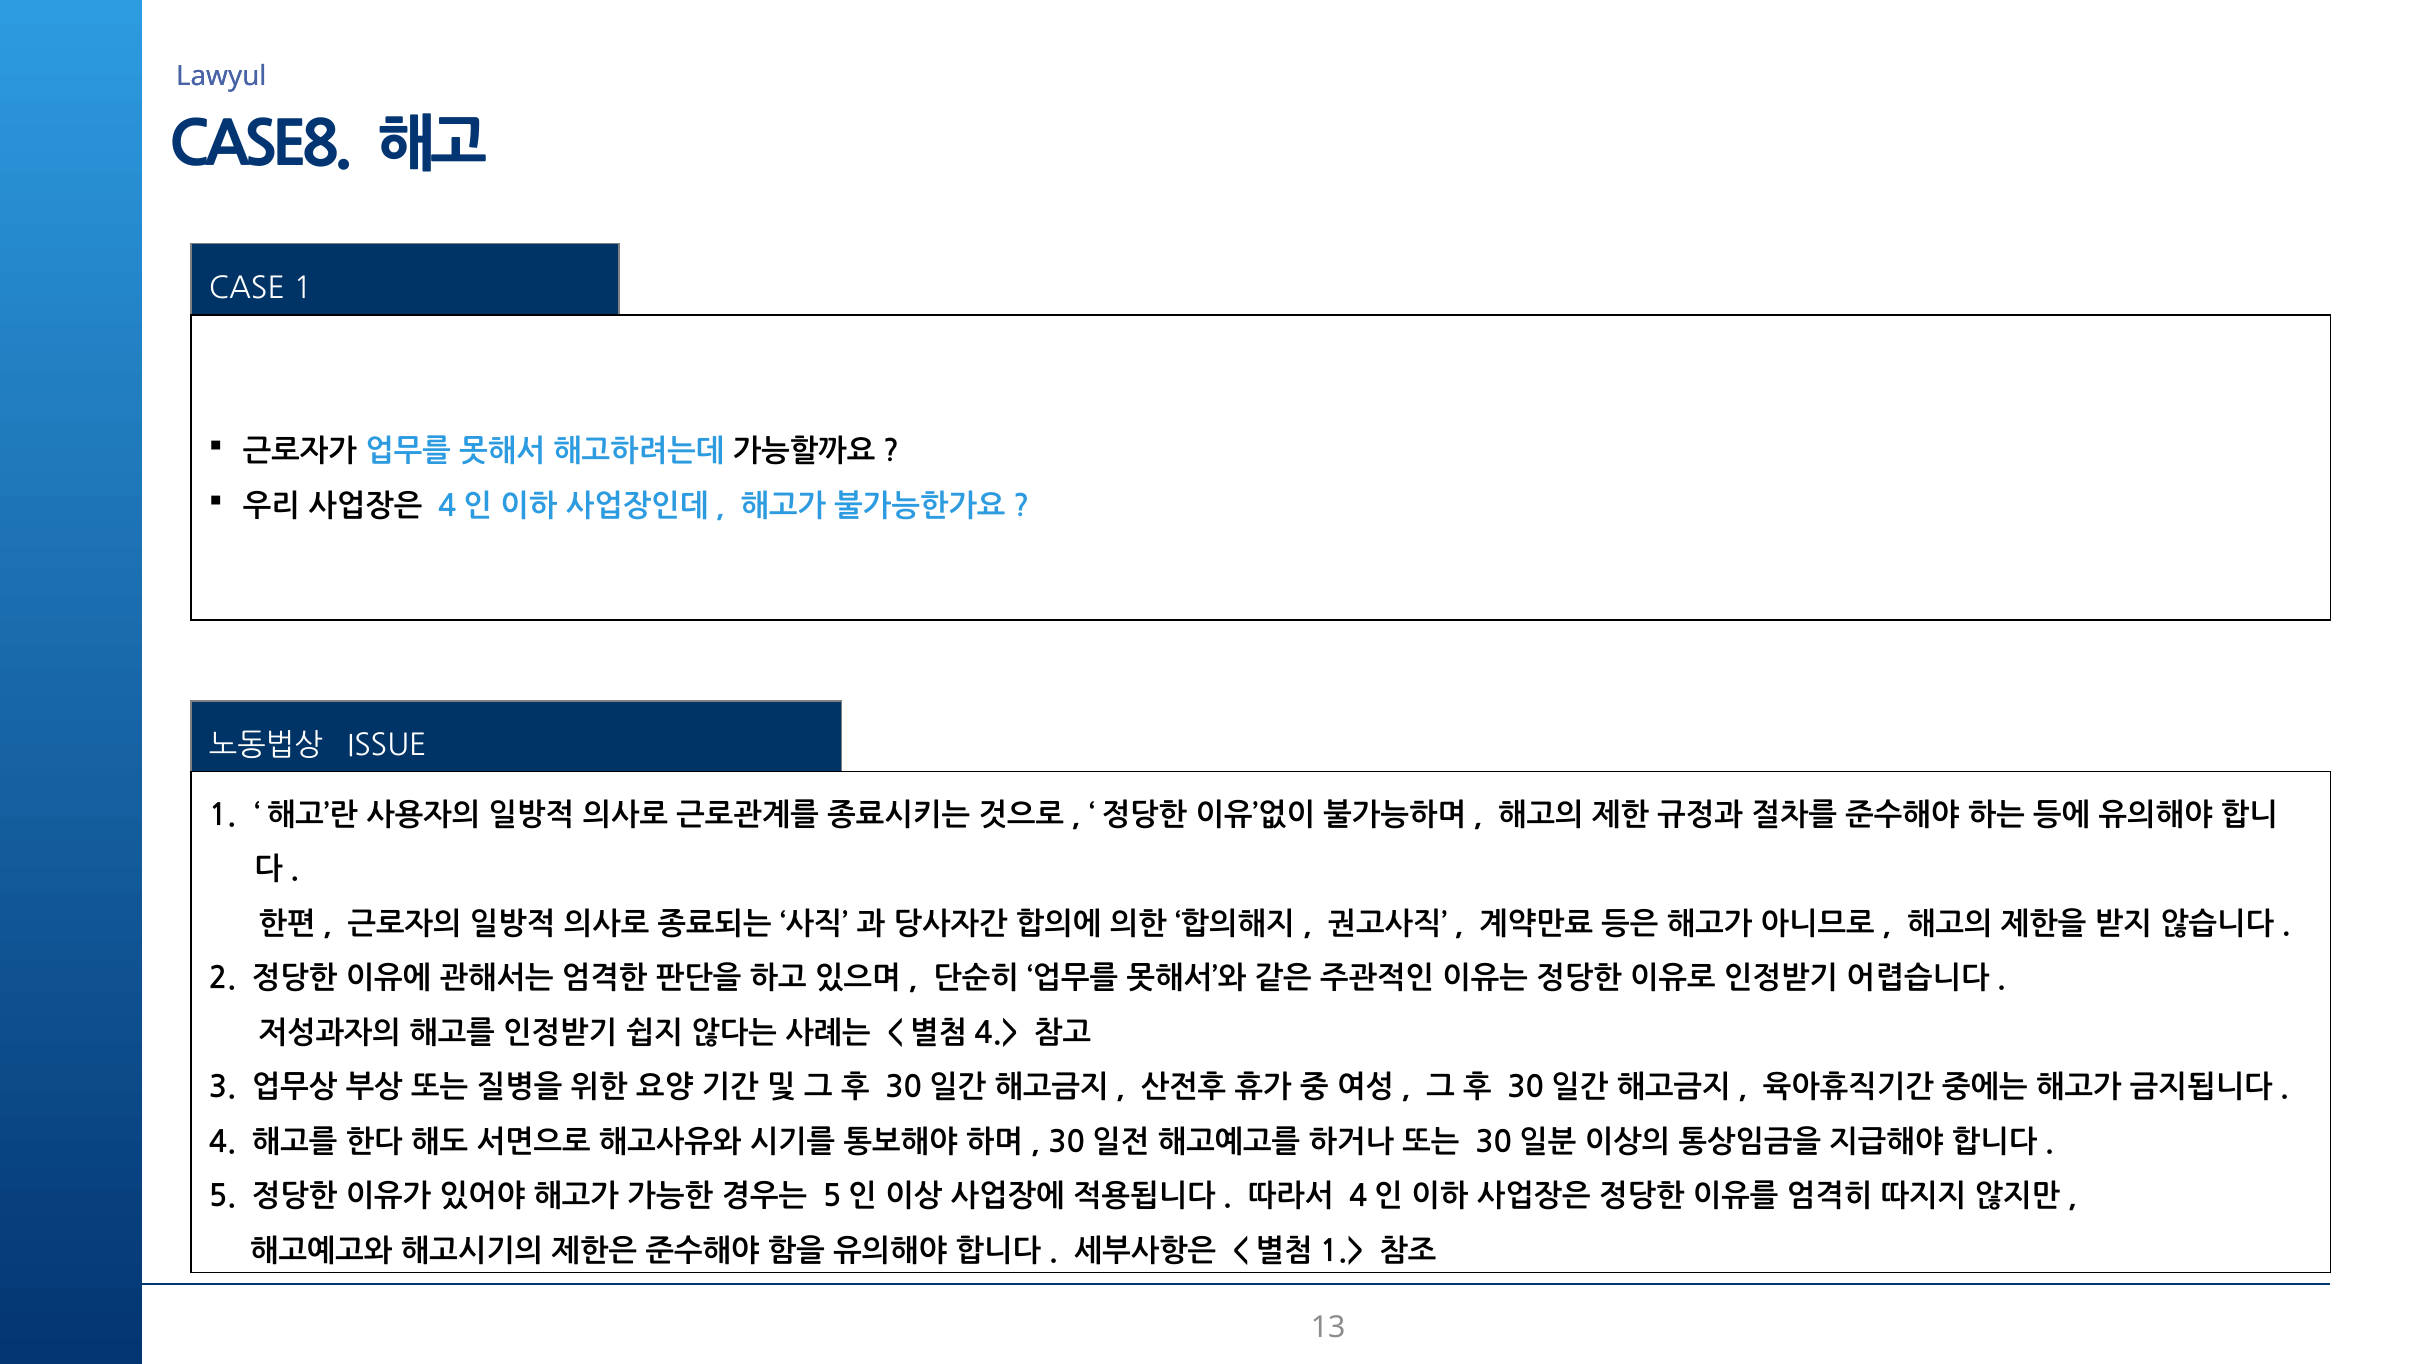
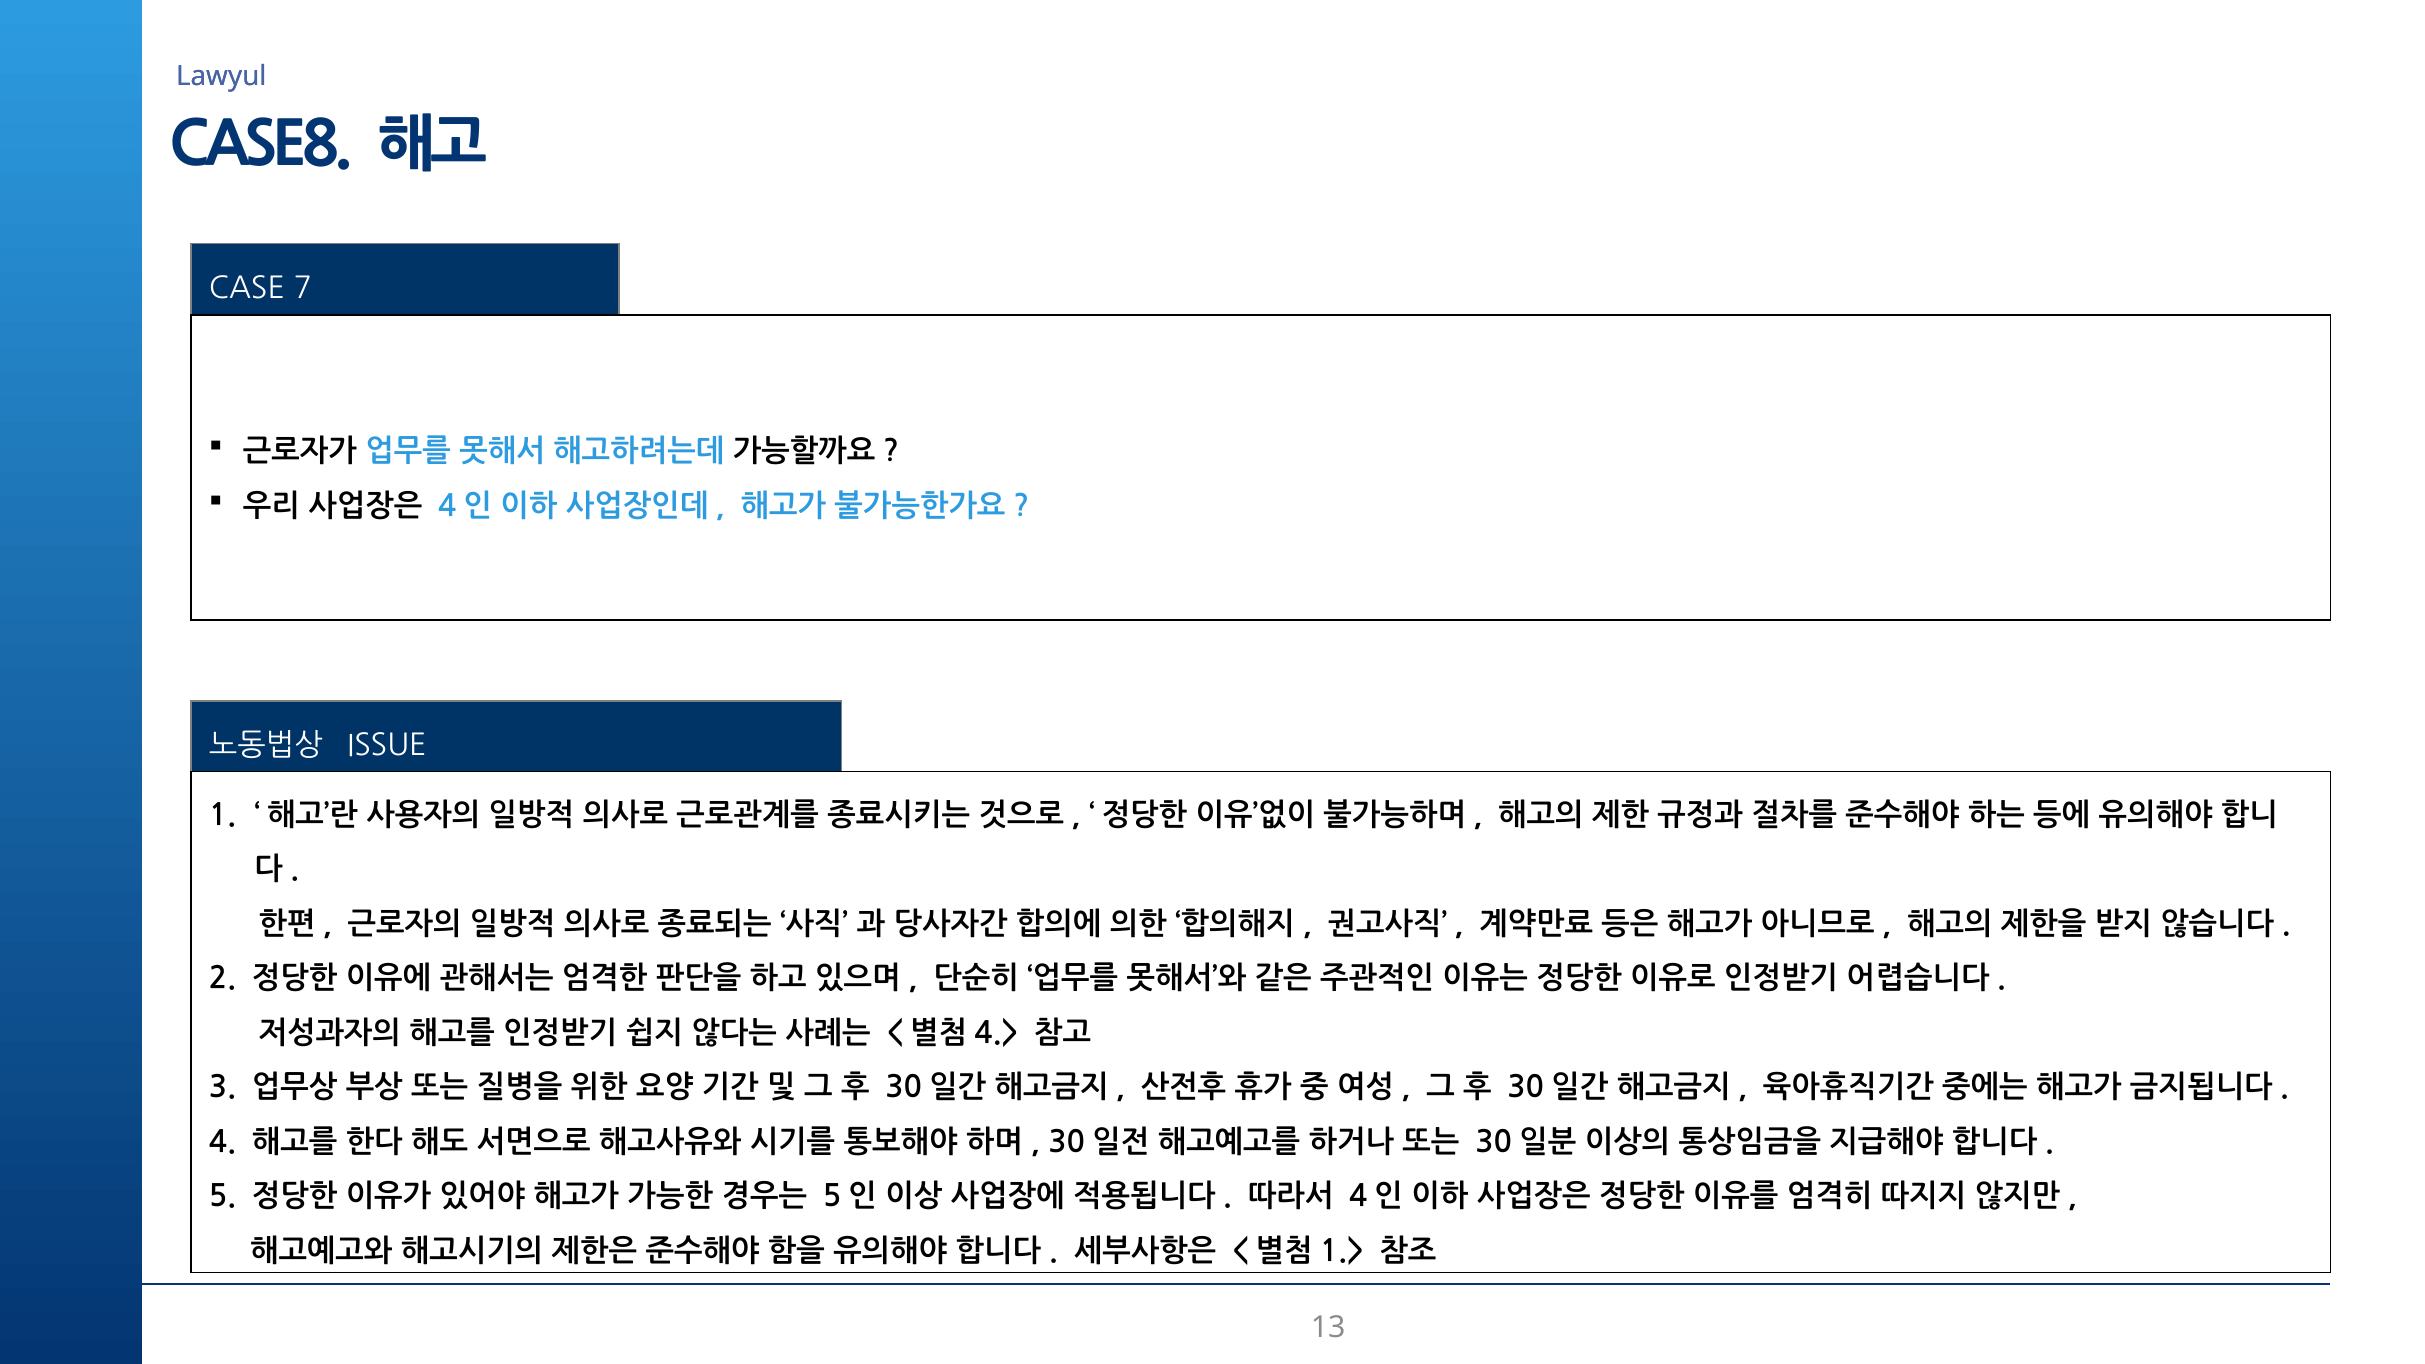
CASE 1: 1 -> 7
